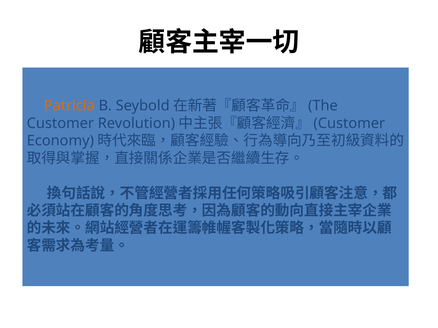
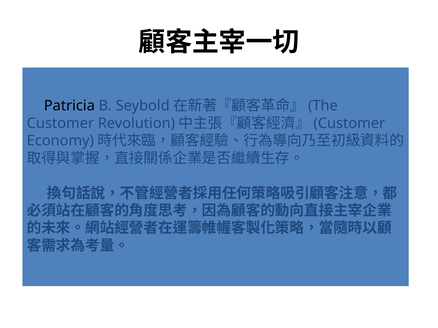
Patricia colour: orange -> black
